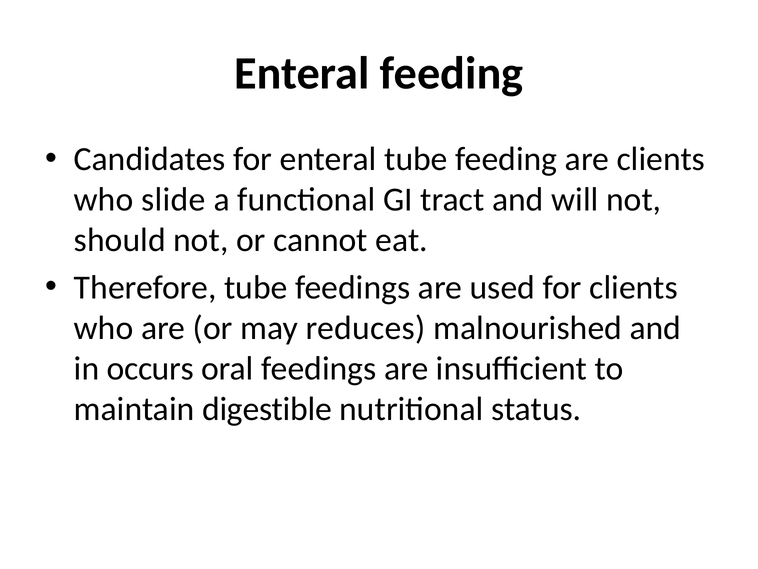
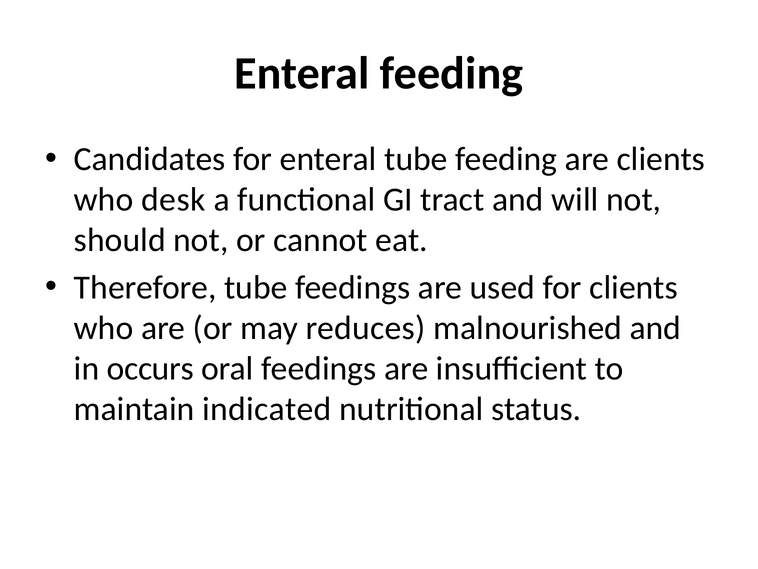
slide: slide -> desk
digestible: digestible -> indicated
